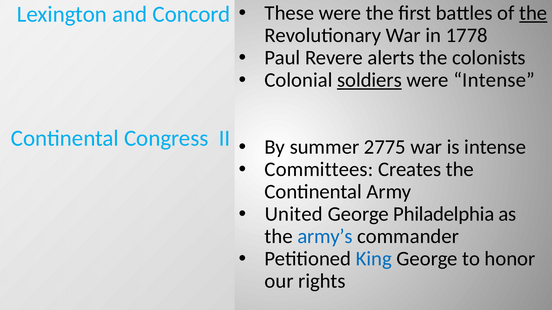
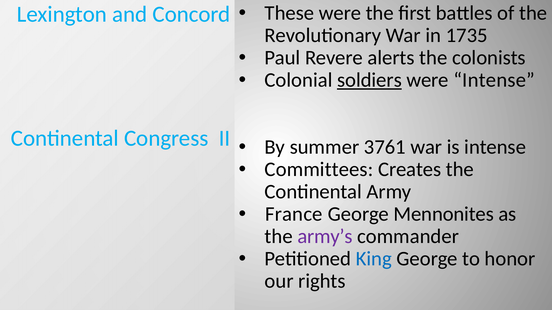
the at (533, 13) underline: present -> none
1778: 1778 -> 1735
2775: 2775 -> 3761
United: United -> France
Philadelphia: Philadelphia -> Mennonites
army’s colour: blue -> purple
